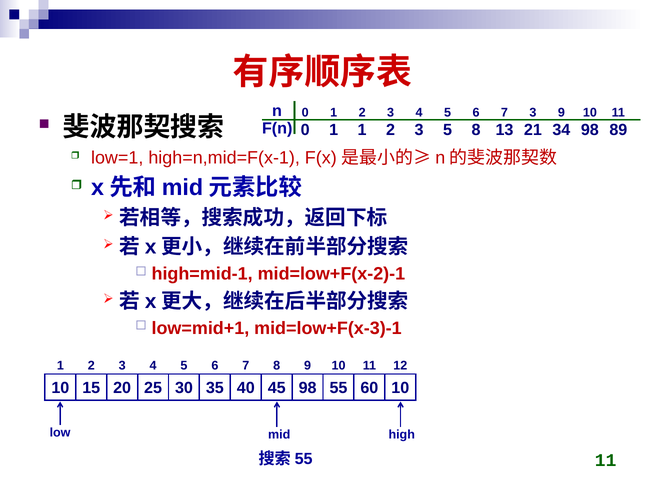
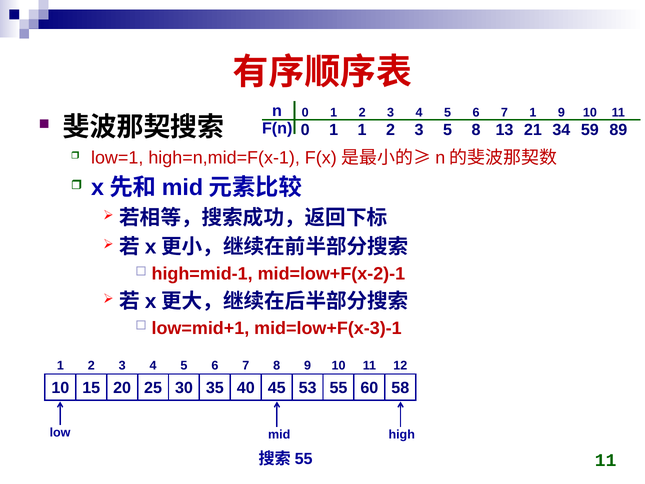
7 3: 3 -> 1
34 98: 98 -> 59
45 98: 98 -> 53
60 10: 10 -> 58
